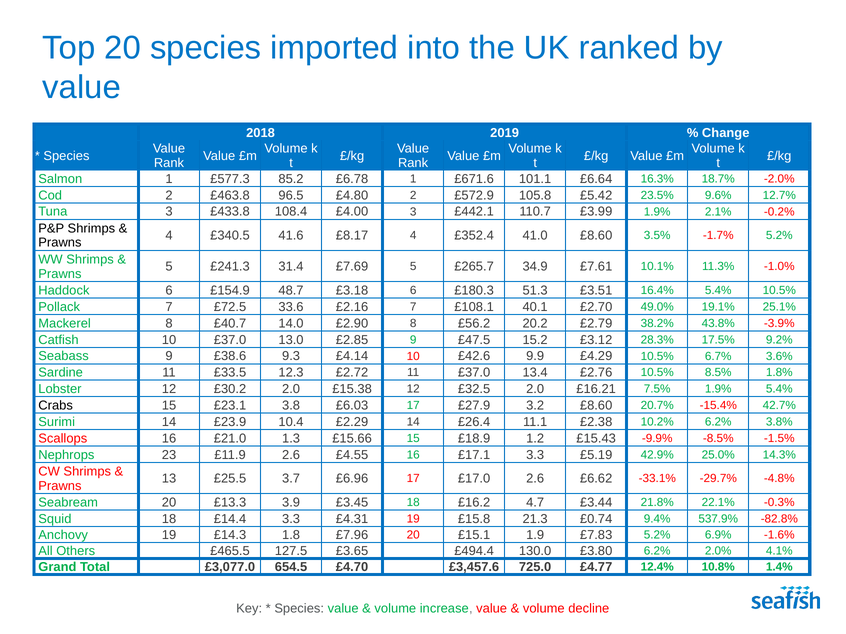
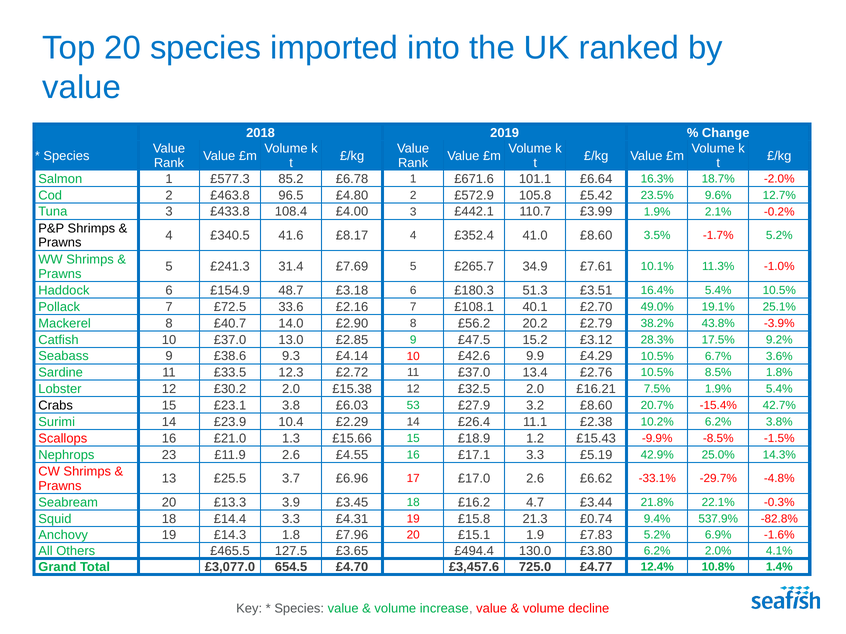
£6.03 17: 17 -> 53
